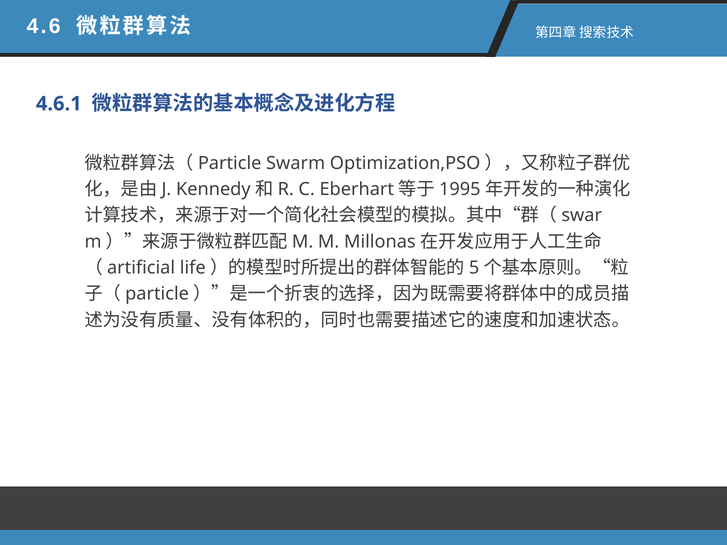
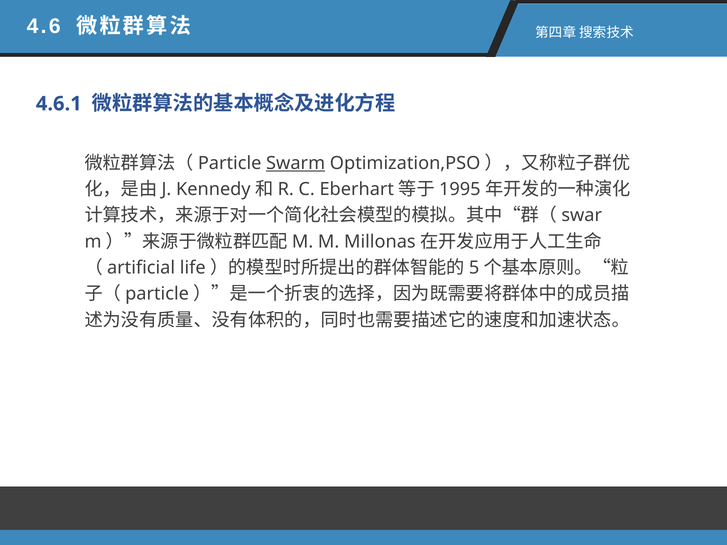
Swarm underline: none -> present
